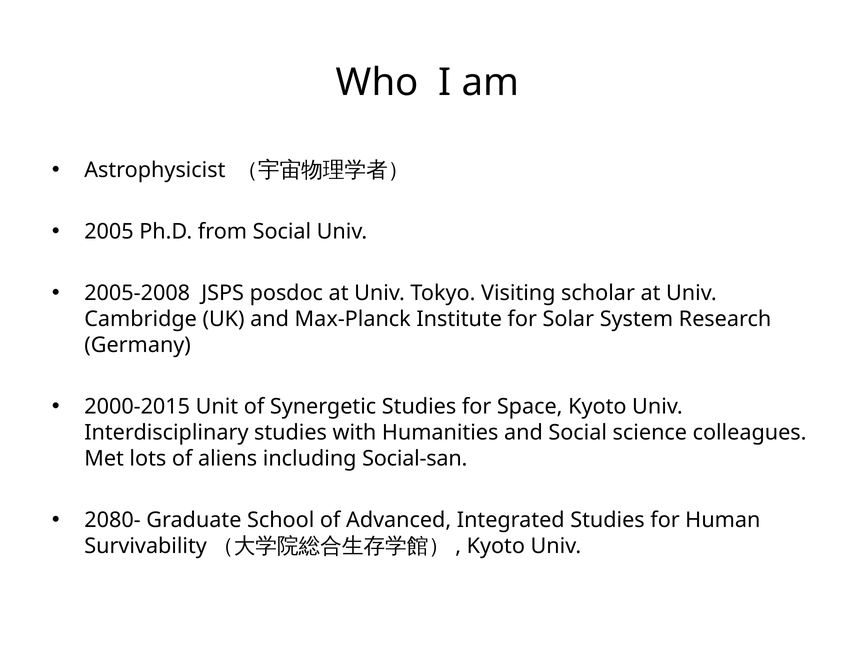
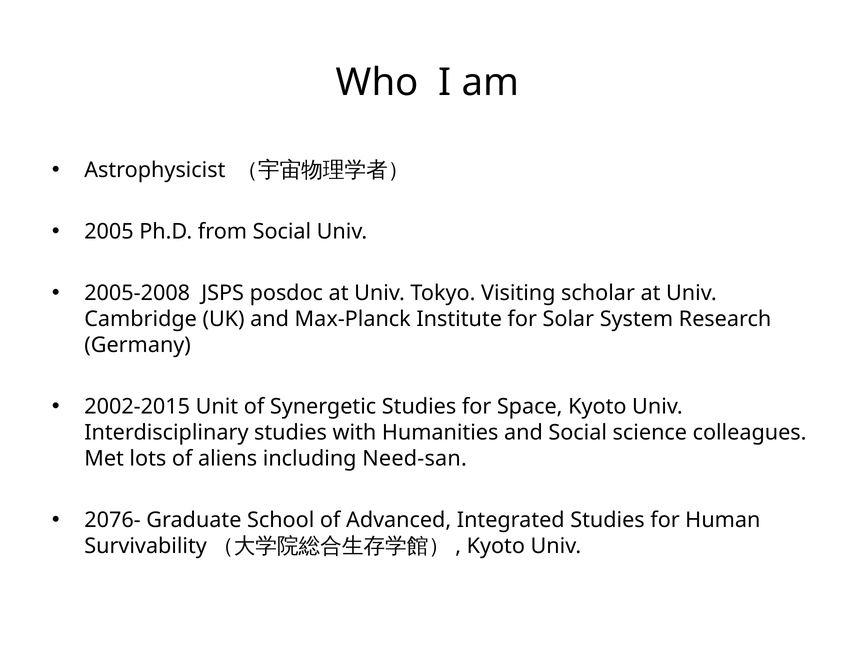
2000-2015: 2000-2015 -> 2002-2015
Social-san: Social-san -> Need-san
2080-: 2080- -> 2076-
